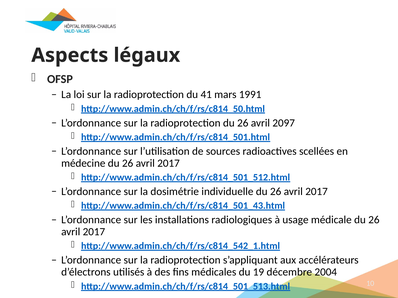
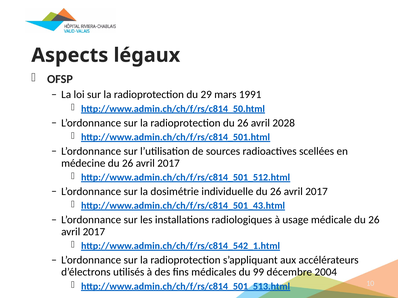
41: 41 -> 29
2097: 2097 -> 2028
19: 19 -> 99
